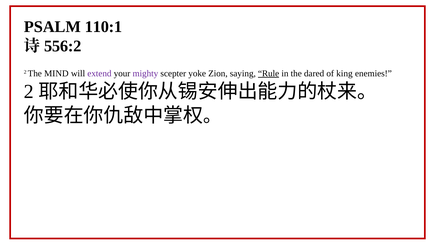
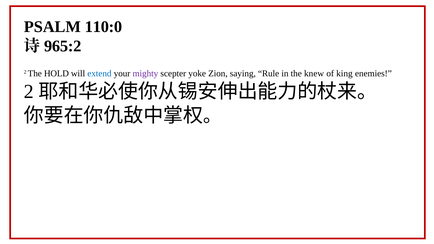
110:1: 110:1 -> 110:0
556:2: 556:2 -> 965:2
MIND: MIND -> HOLD
extend colour: purple -> blue
Rule underline: present -> none
dared: dared -> knew
